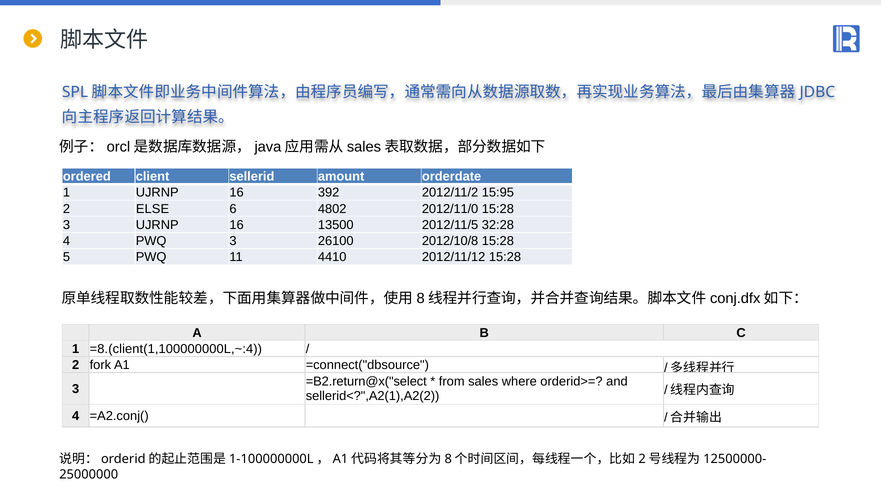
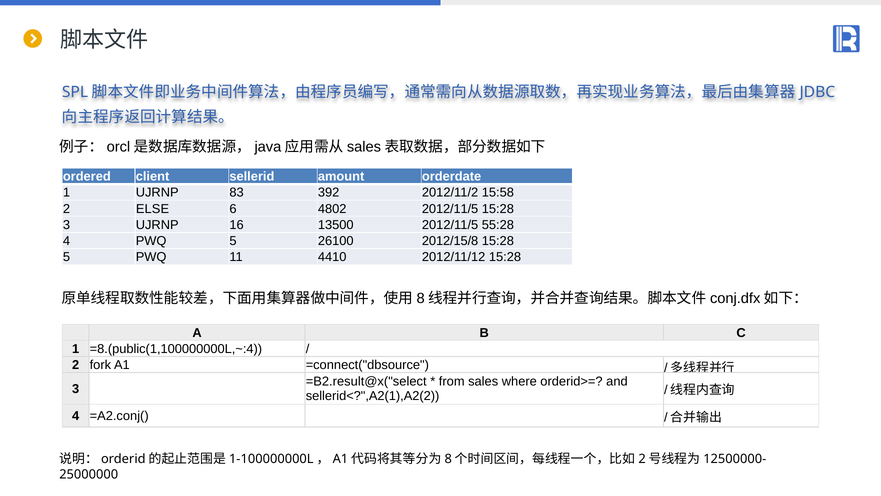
1 UJRNP 16: 16 -> 83
15:95: 15:95 -> 15:58
4802 2012/11/0: 2012/11/0 -> 2012/11/5
32:28: 32:28 -> 55:28
PWQ 3: 3 -> 5
2012/10/8: 2012/10/8 -> 2012/15/8
=8.(client(1,100000000L,~:4: =8.(client(1,100000000L,~:4 -> =8.(public(1,100000000L,~:4
=B2.return@x("select: =B2.return@x("select -> =B2.result@x("select
